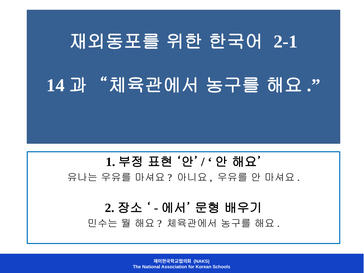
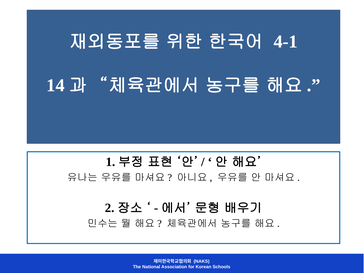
2-1: 2-1 -> 4-1
